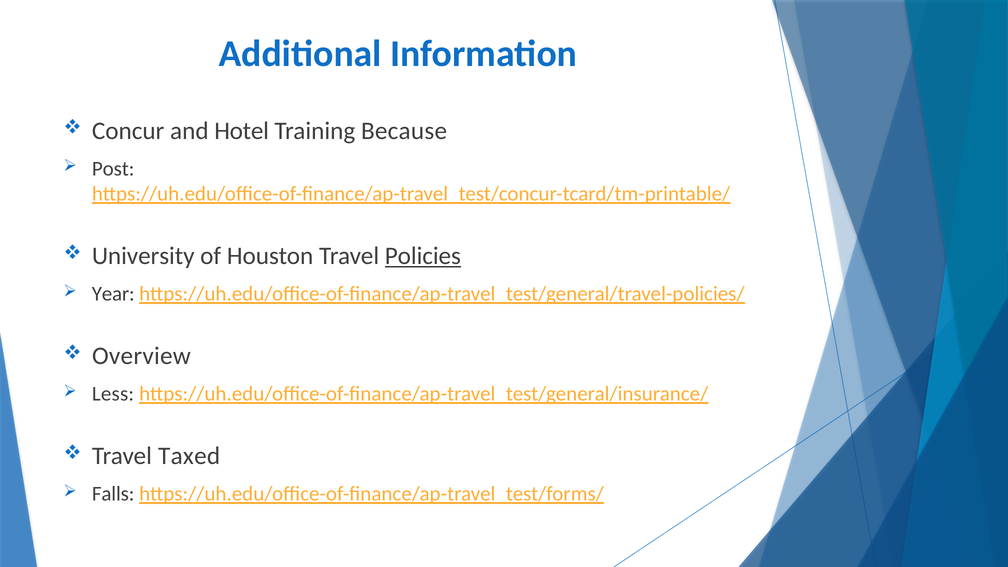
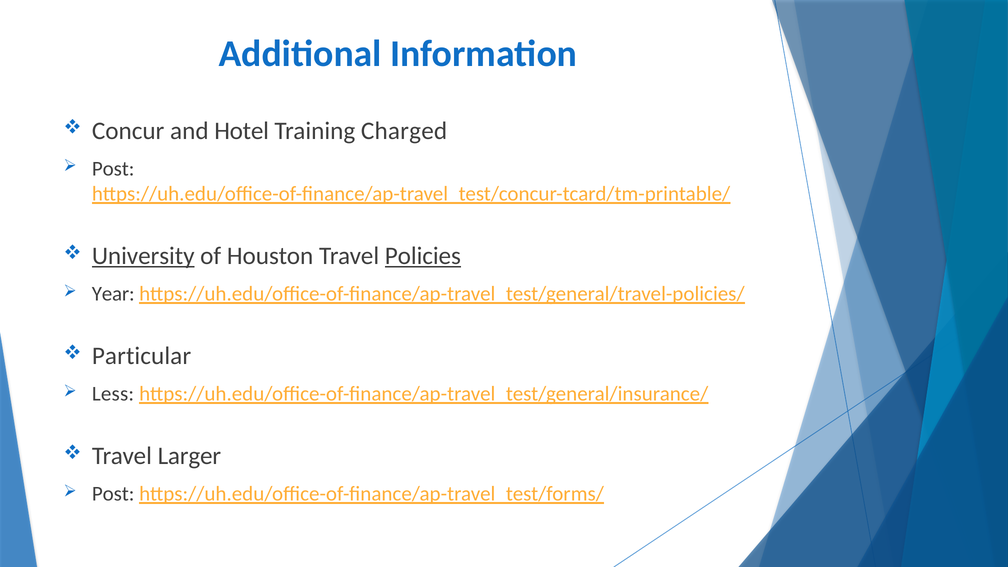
Because: Because -> Charged
University underline: none -> present
Overview: Overview -> Particular
Taxed: Taxed -> Larger
Falls at (113, 494): Falls -> Post
